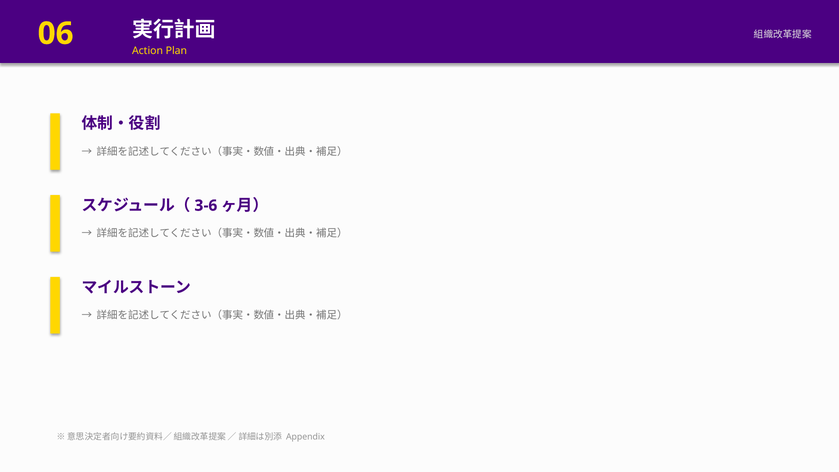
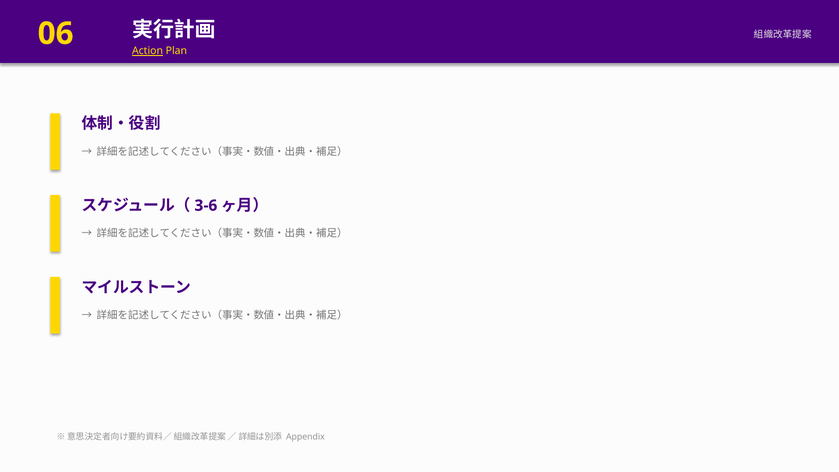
Action underline: none -> present
